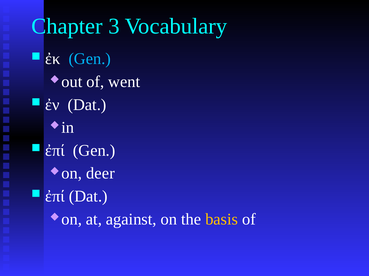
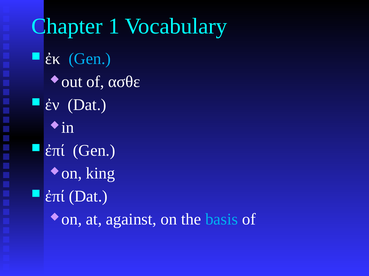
3: 3 -> 1
went: went -> ασθε
deer: deer -> king
basis colour: yellow -> light blue
